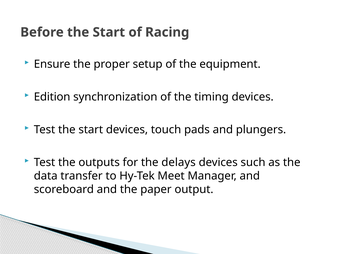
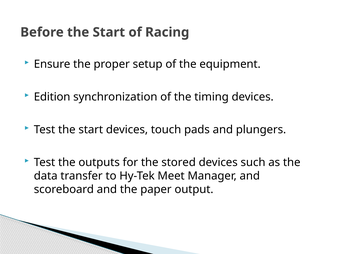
delays: delays -> stored
